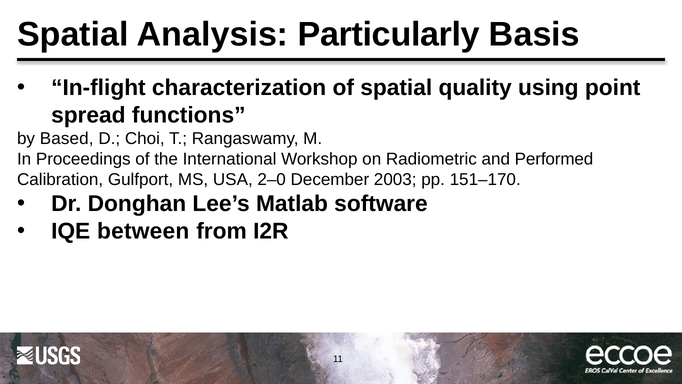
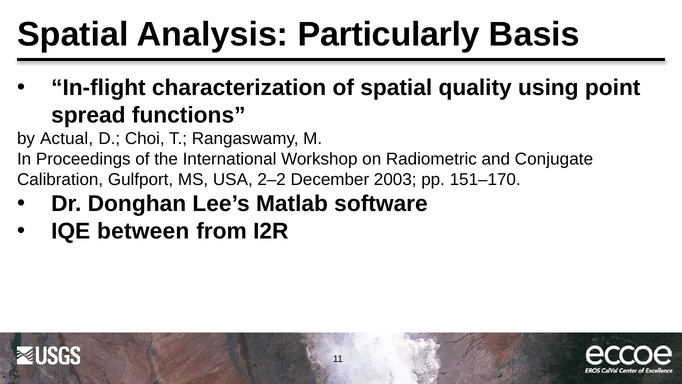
Based: Based -> Actual
Performed: Performed -> Conjugate
2–0: 2–0 -> 2–2
